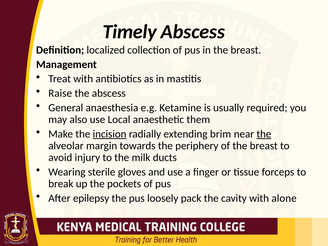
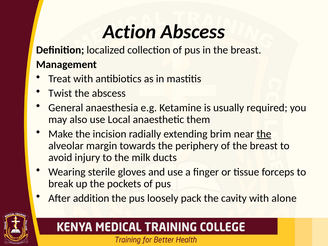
Timely: Timely -> Action
Raise: Raise -> Twist
incision underline: present -> none
epilepsy: epilepsy -> addition
